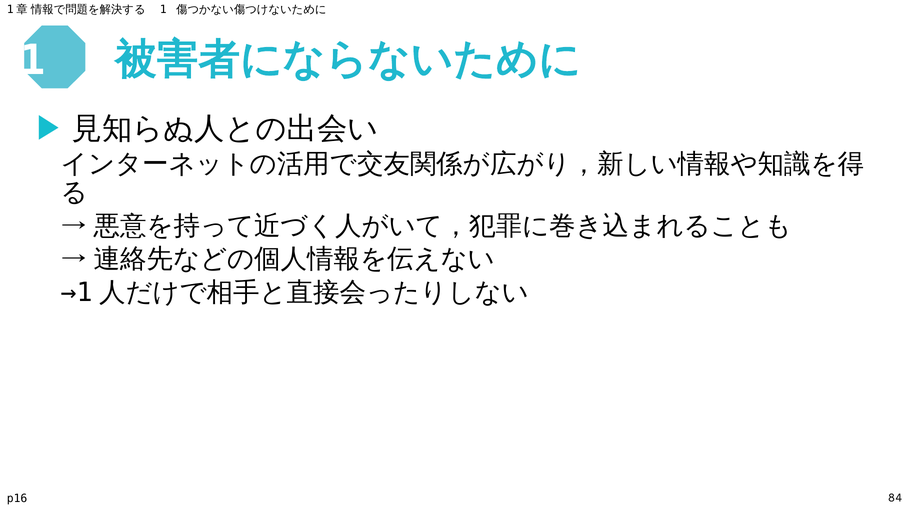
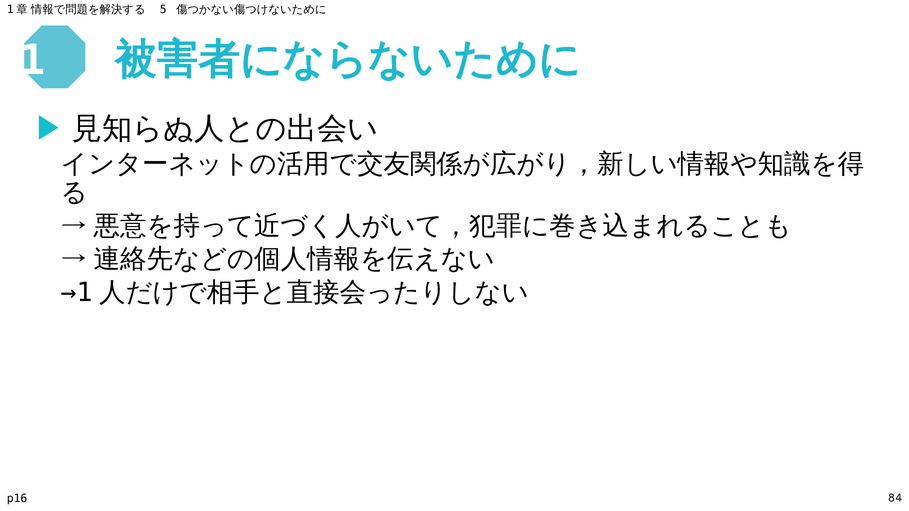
1 at (163, 9): 1 -> 5
